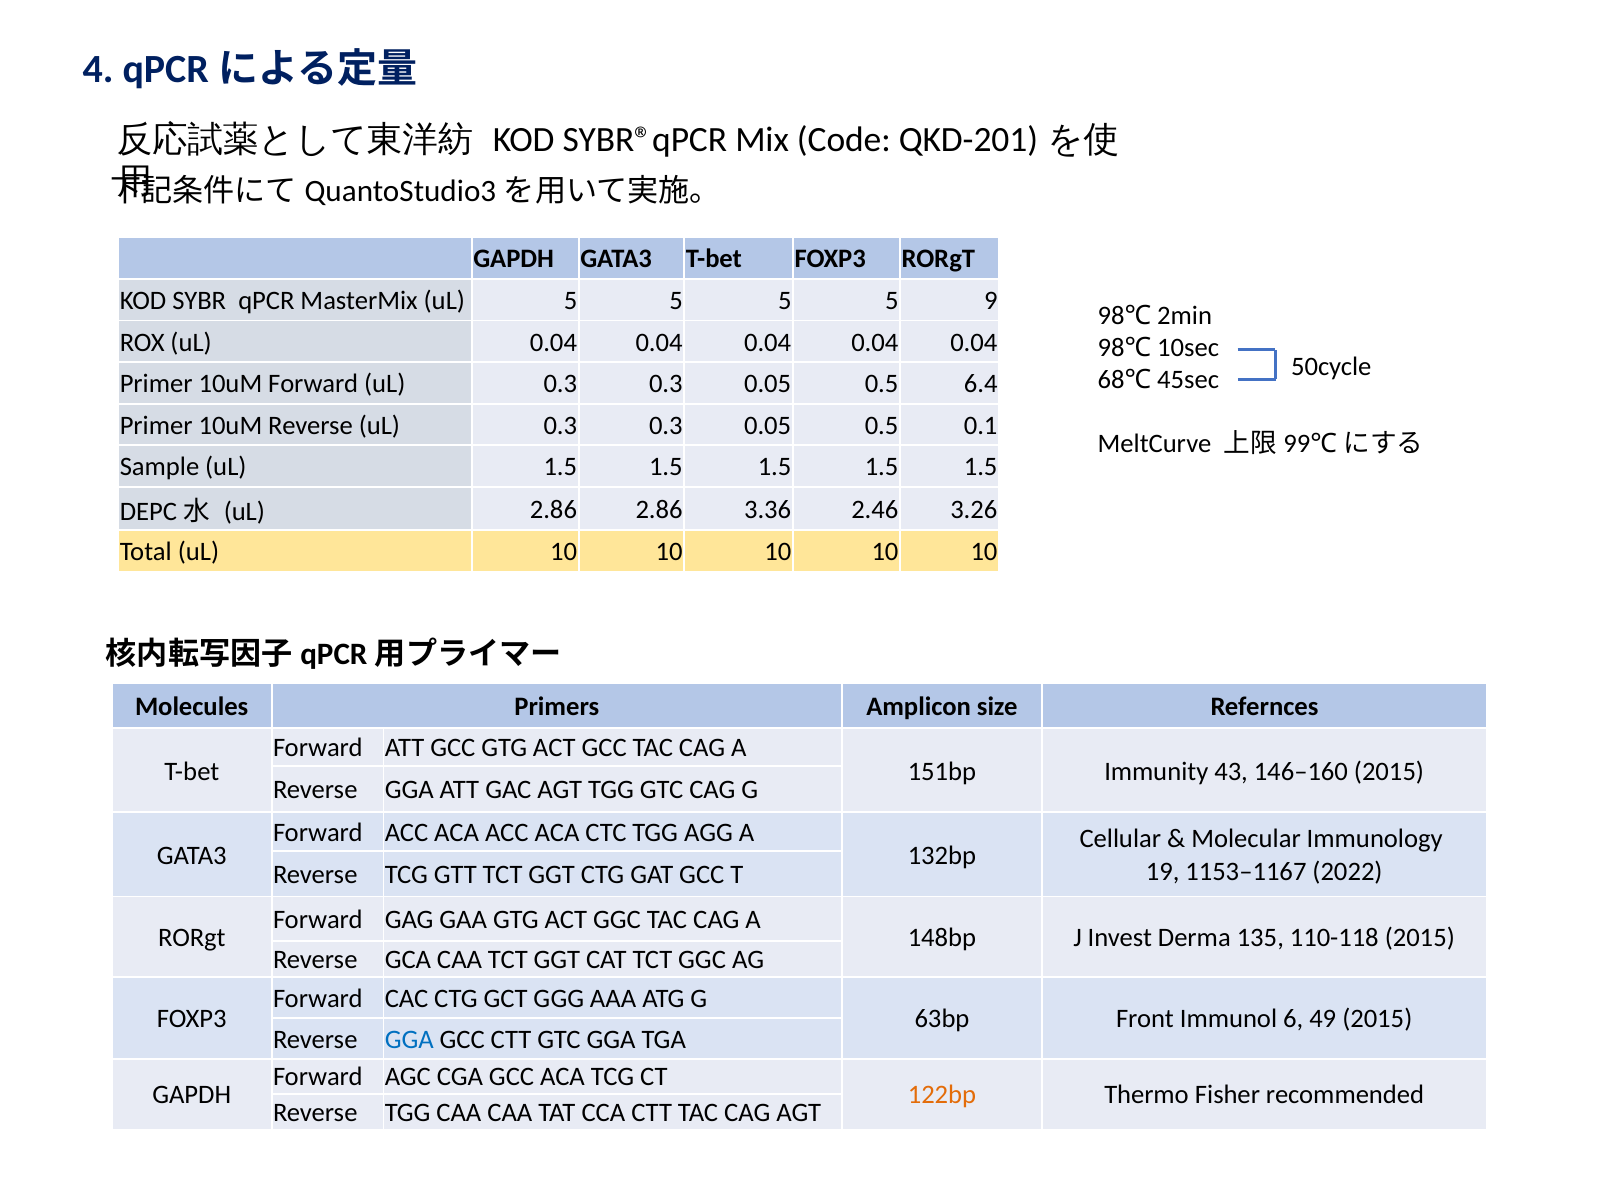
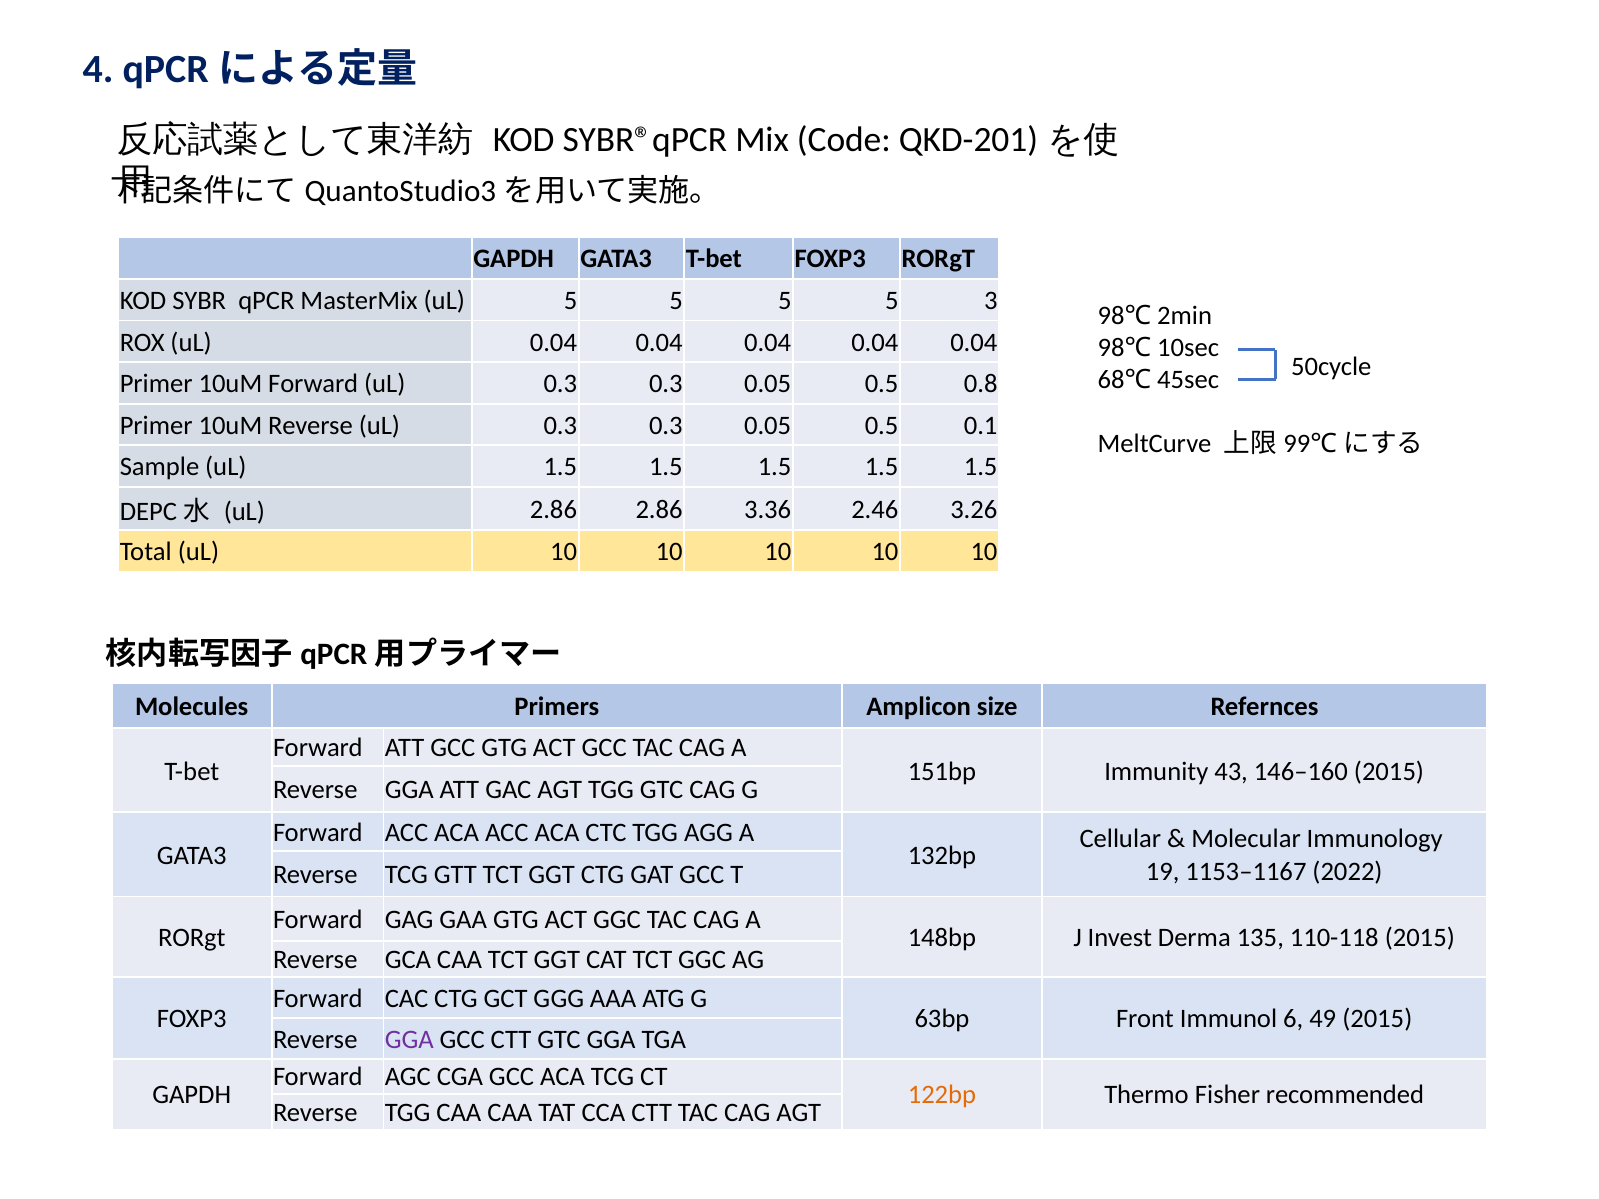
9: 9 -> 3
6.4: 6.4 -> 0.8
GGA at (409, 1040) colour: blue -> purple
